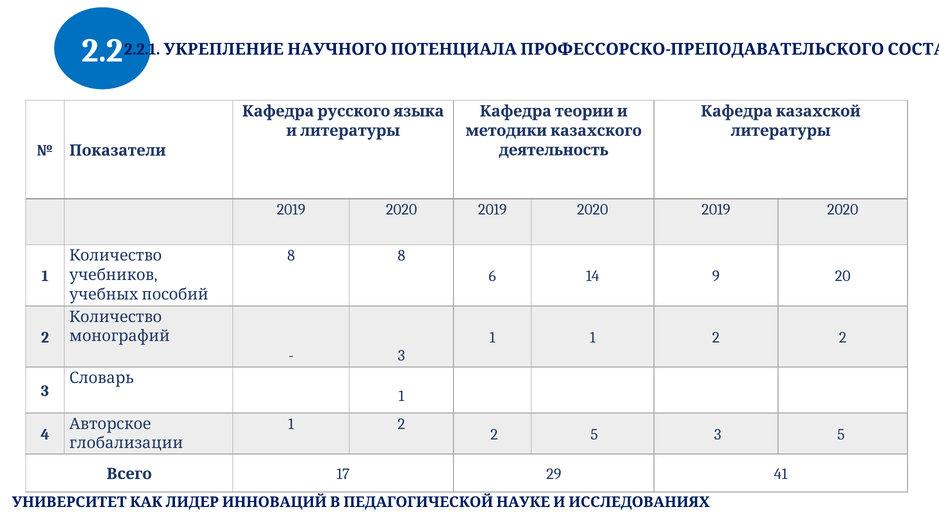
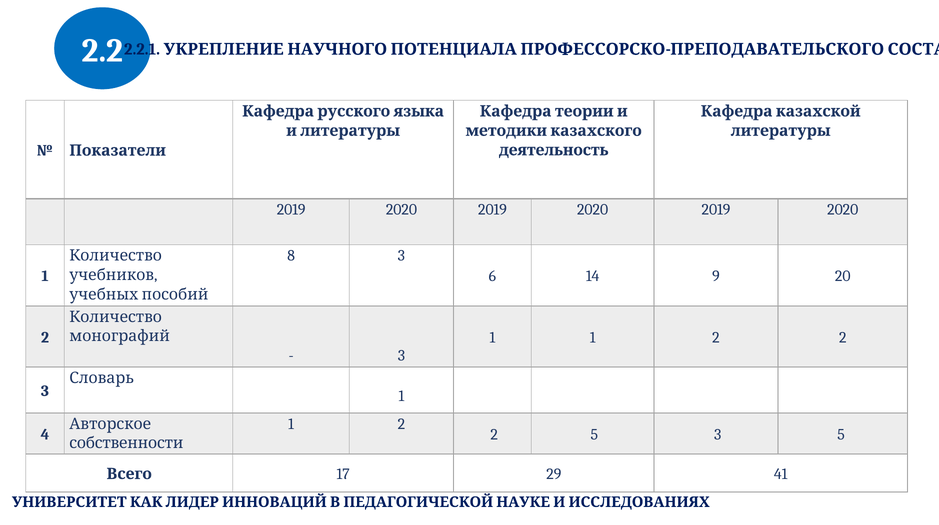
8 8: 8 -> 3
глобализации: глобализации -> собственности
